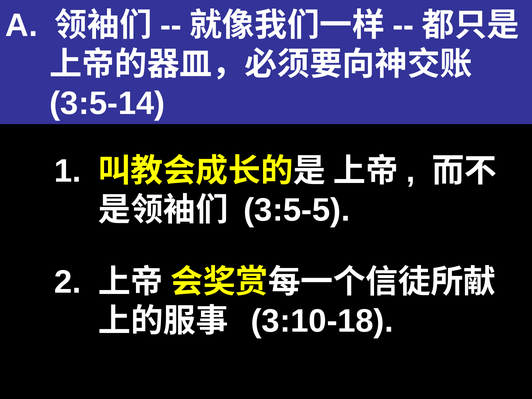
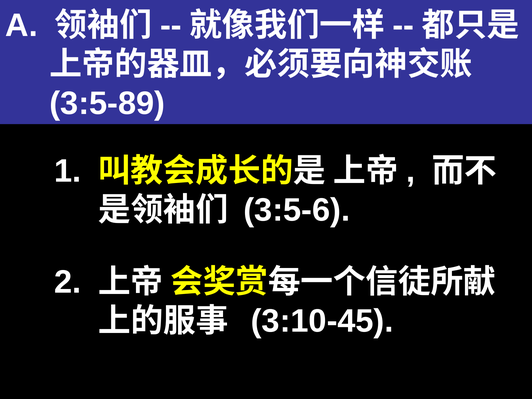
3:5-14: 3:5-14 -> 3:5-89
3:5-5: 3:5-5 -> 3:5-6
3:10-18: 3:10-18 -> 3:10-45
